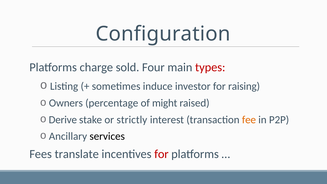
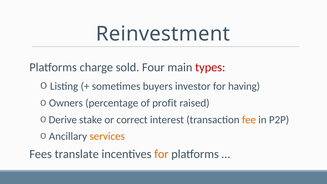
Configuration: Configuration -> Reinvestment
induce: induce -> buyers
raising: raising -> having
might: might -> profit
strictly: strictly -> correct
services colour: black -> orange
for at (161, 154) colour: red -> orange
